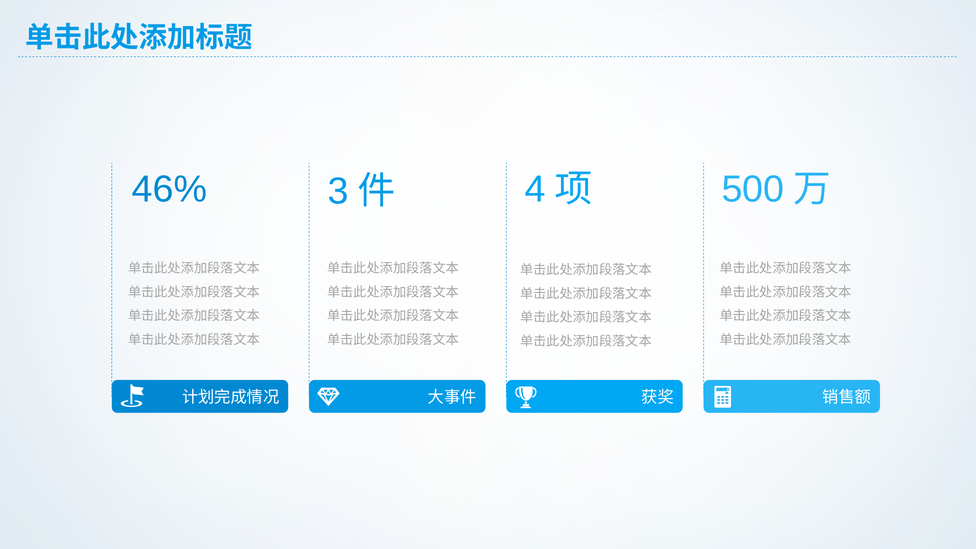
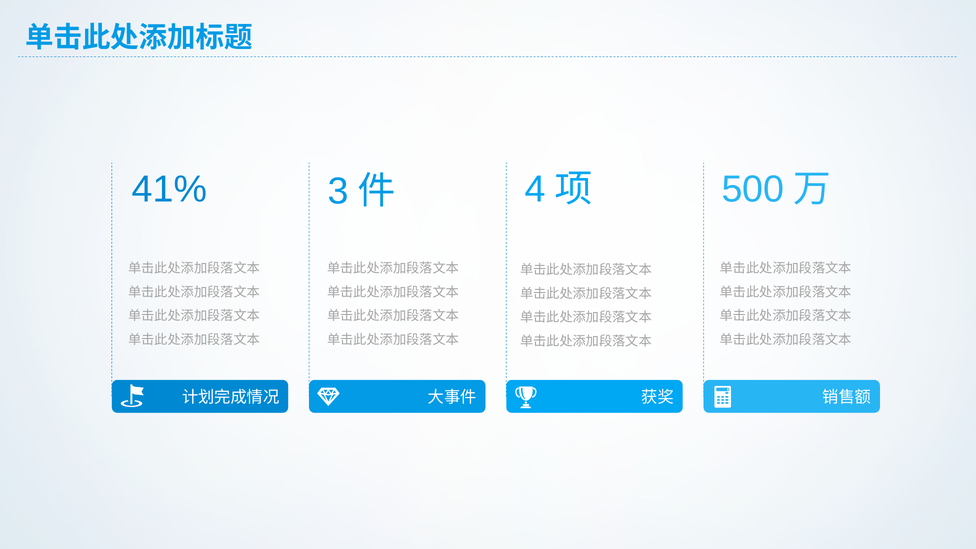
46%: 46% -> 41%
